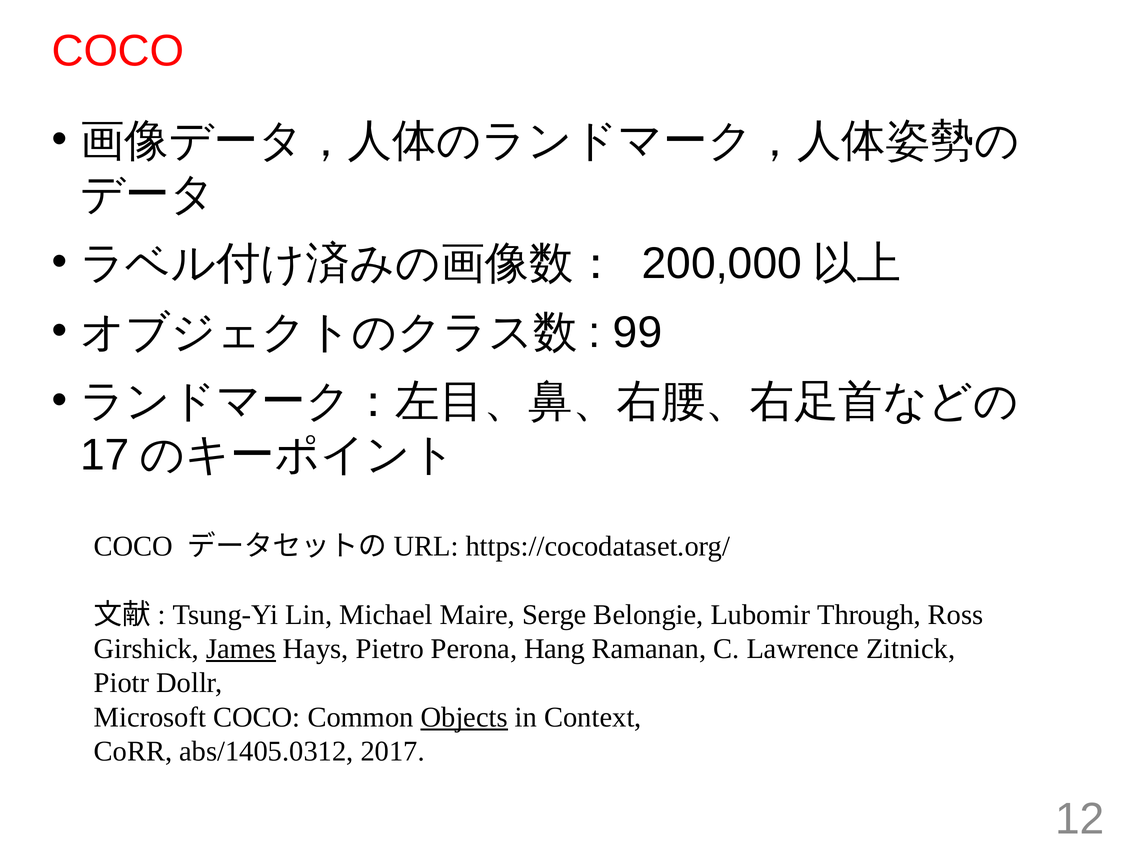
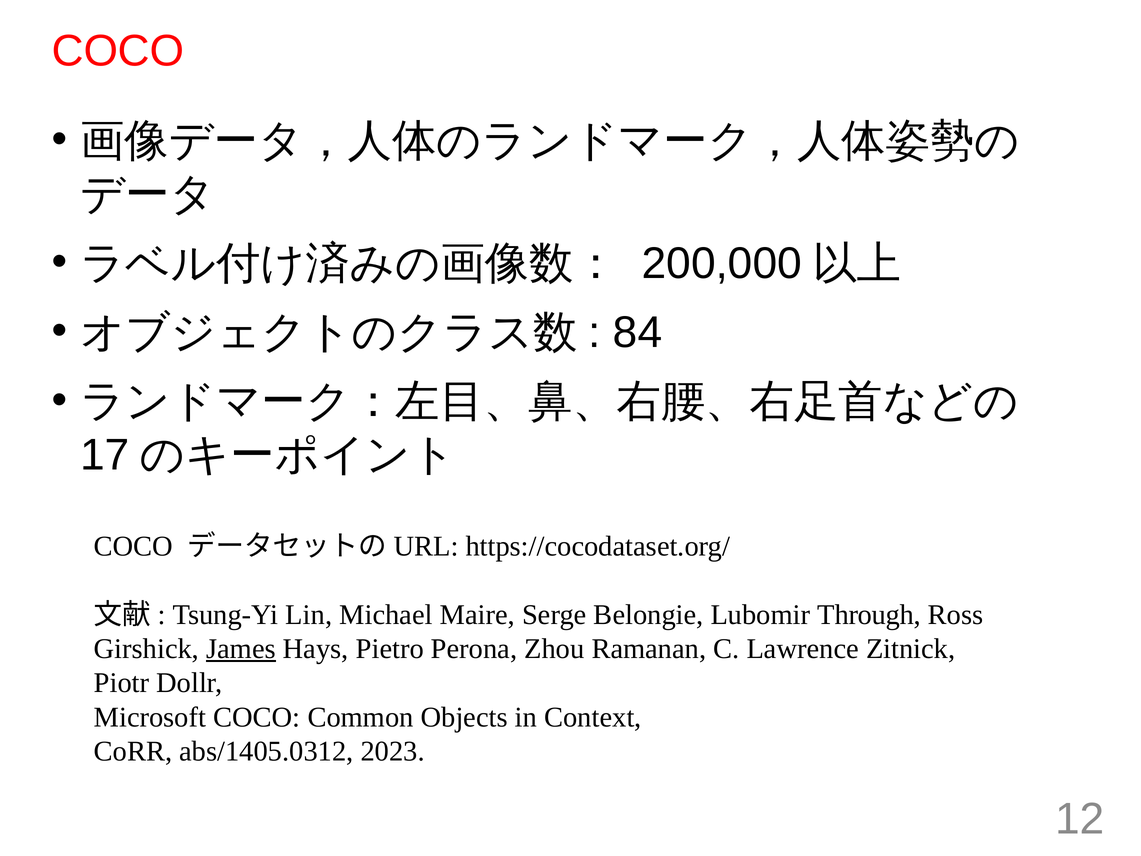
99: 99 -> 84
Hang: Hang -> Zhou
Objects underline: present -> none
2017: 2017 -> 2023
